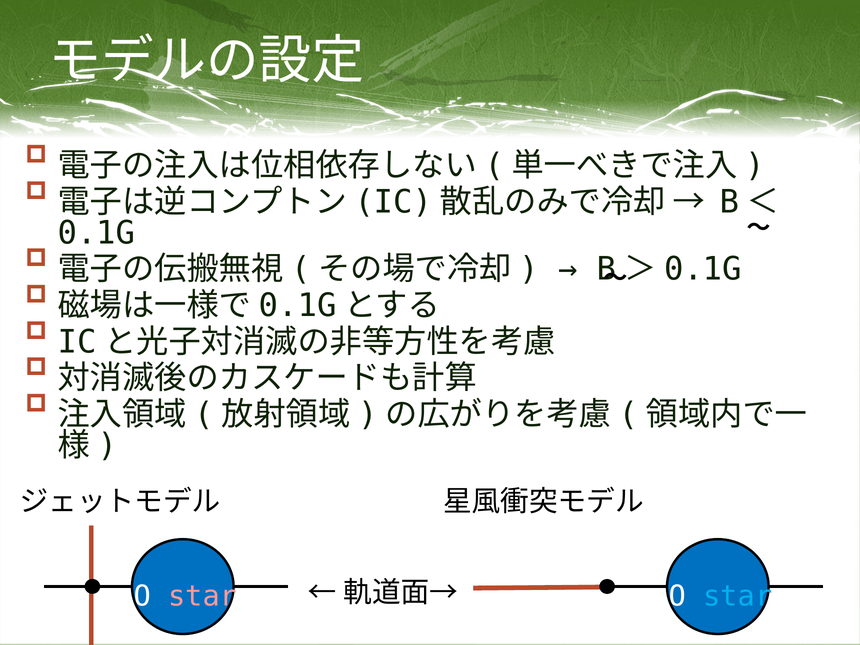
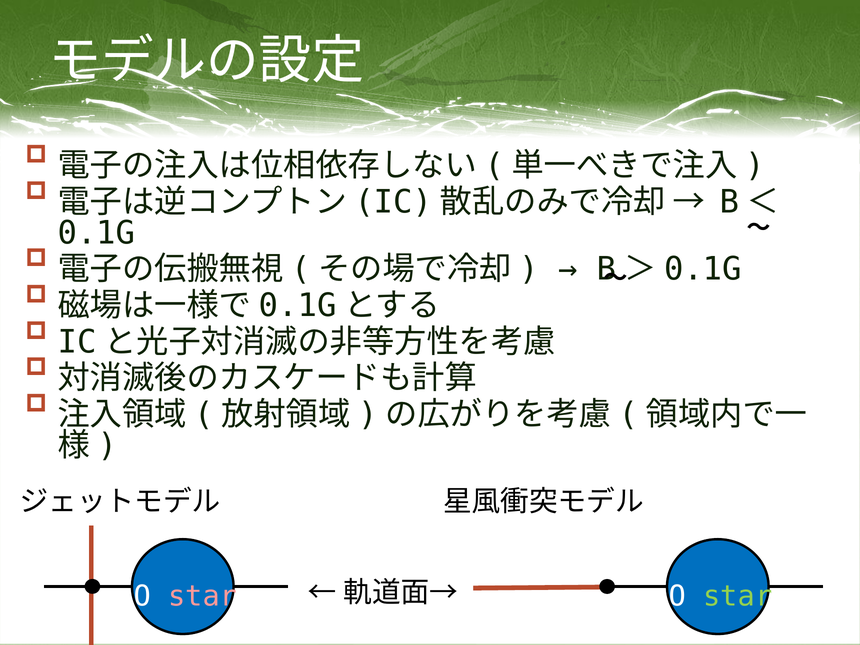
star at (738, 596) colour: light blue -> light green
